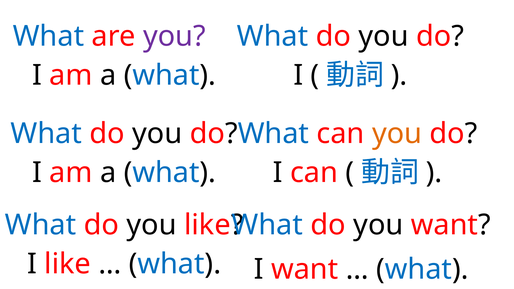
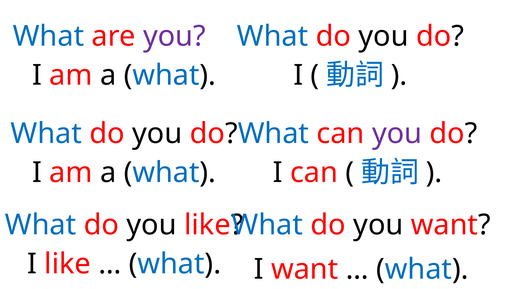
you at (397, 134) colour: orange -> purple
